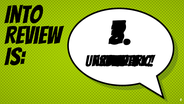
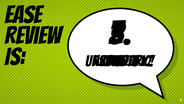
Into: Into -> Ease
